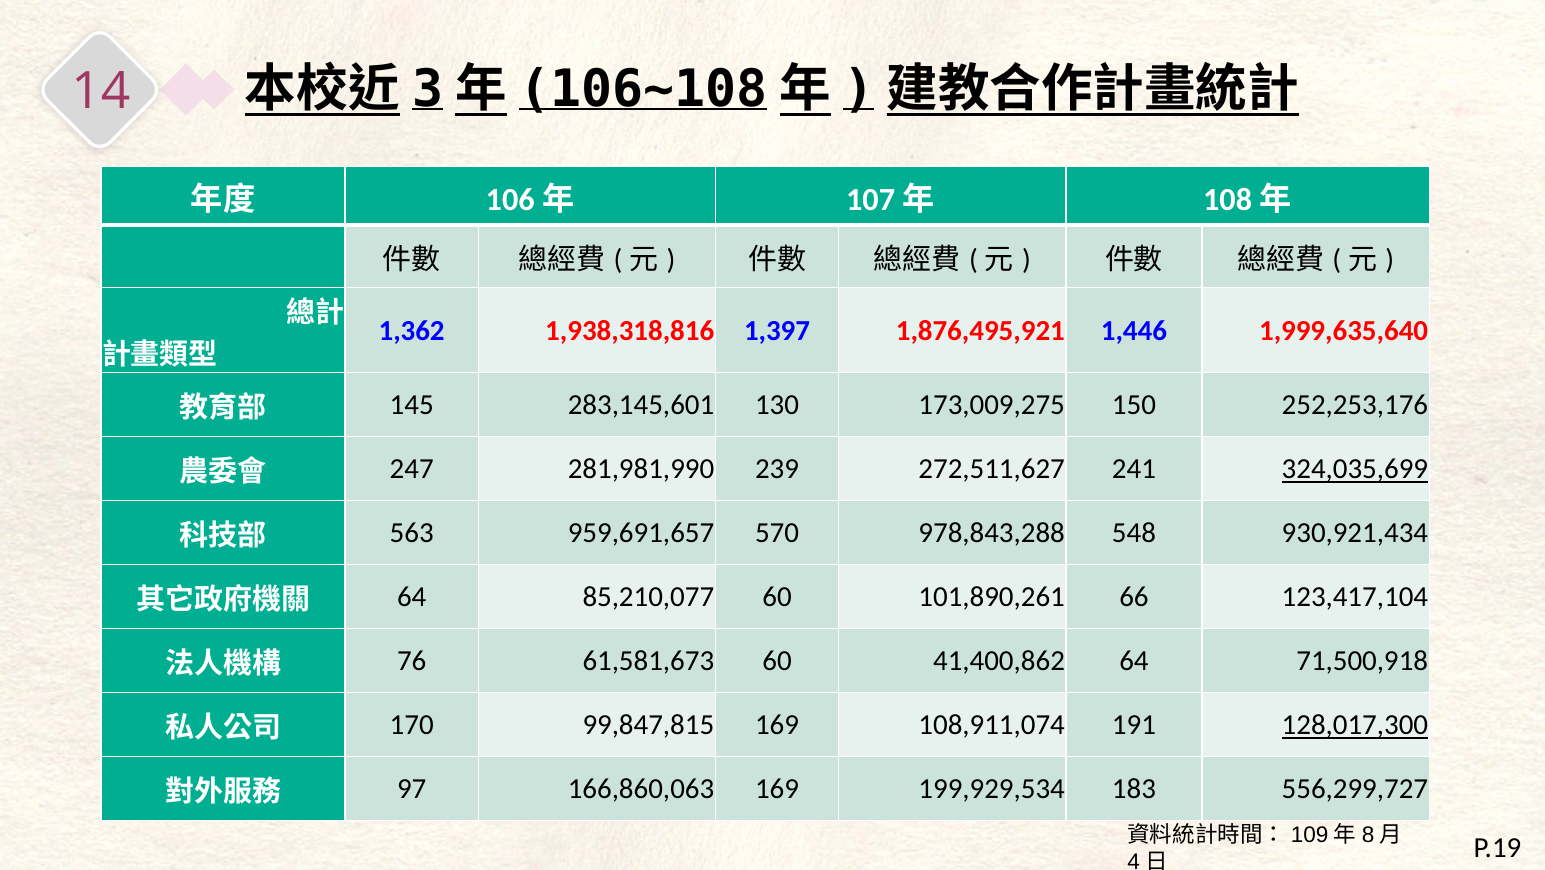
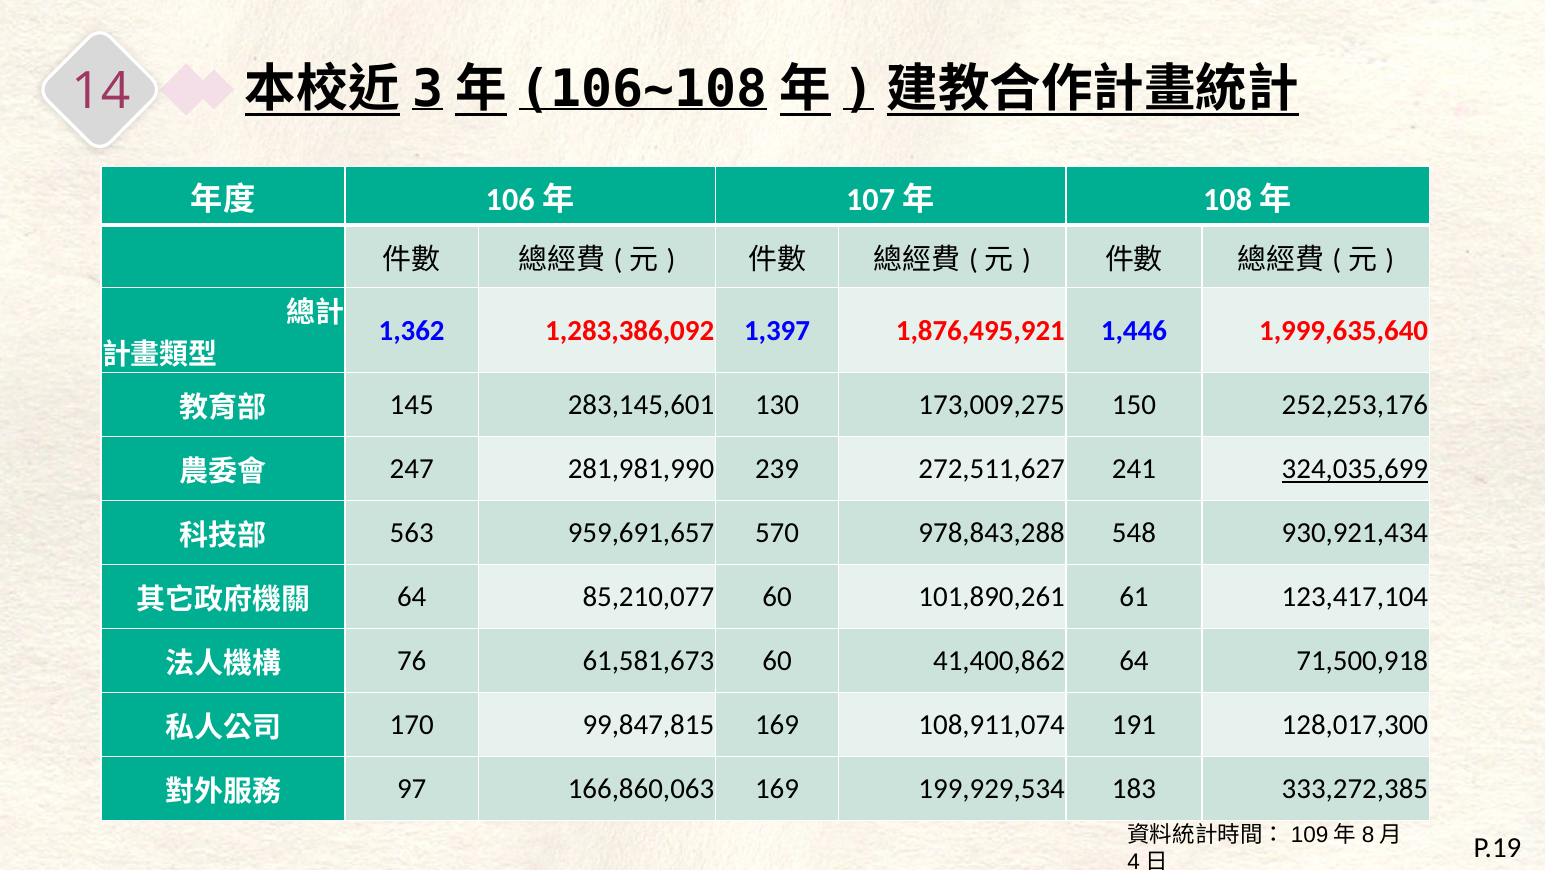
1,938,318,816: 1,938,318,816 -> 1,283,386,092
66: 66 -> 61
128,017,300 underline: present -> none
556,299,727: 556,299,727 -> 333,272,385
